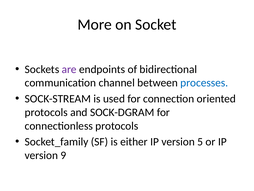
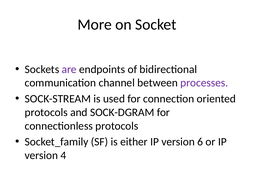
processes colour: blue -> purple
5: 5 -> 6
9: 9 -> 4
